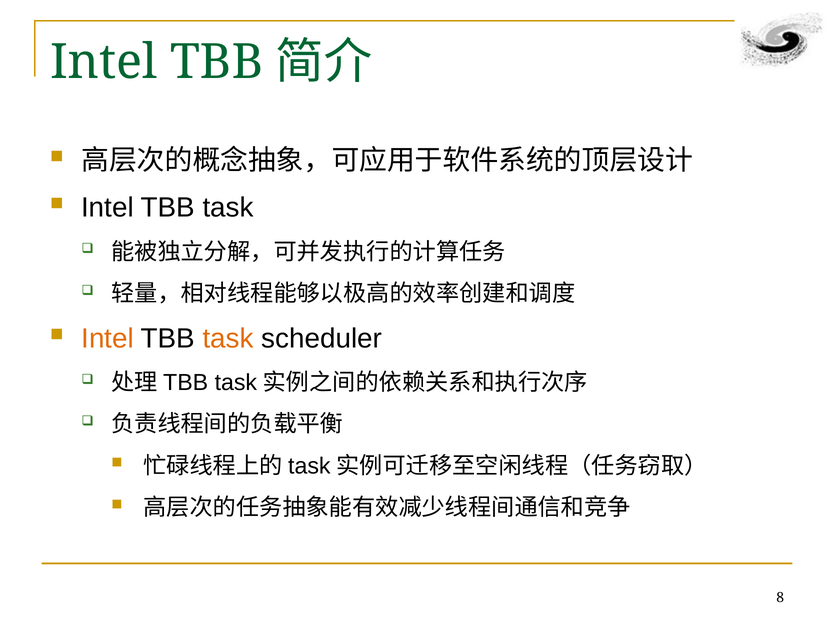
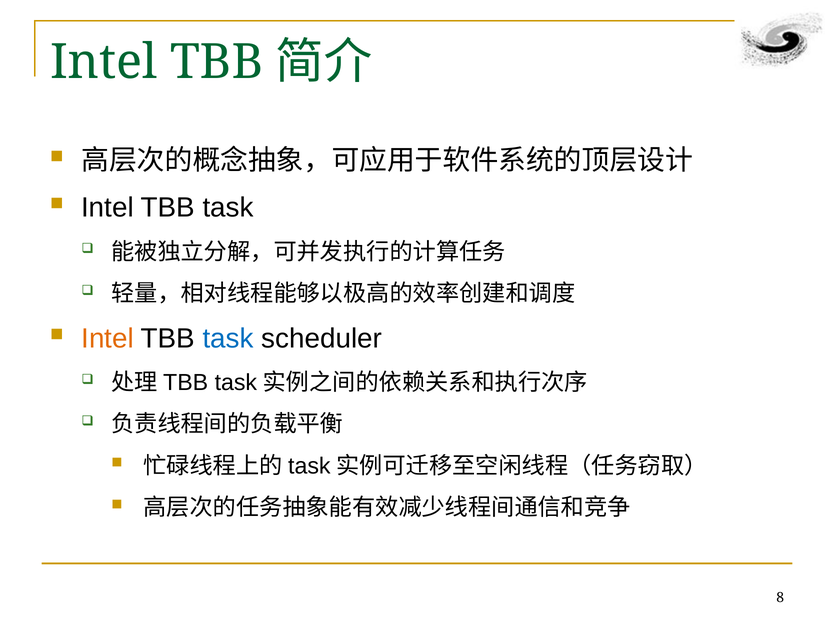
task at (228, 338) colour: orange -> blue
